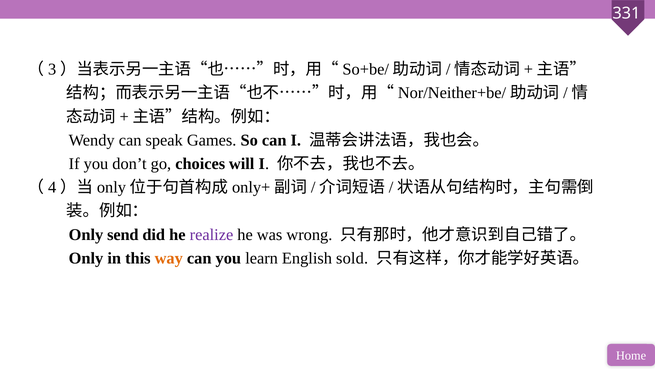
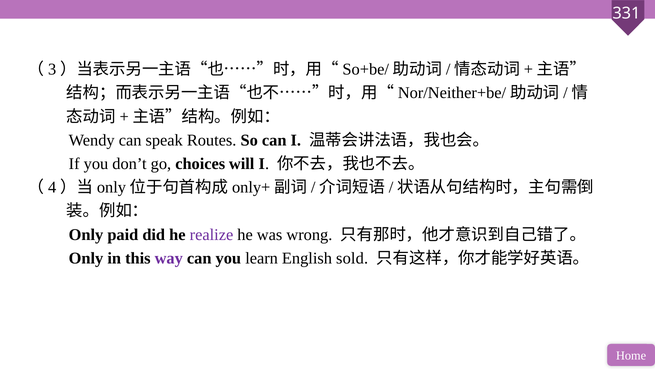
Games: Games -> Routes
send: send -> paid
way colour: orange -> purple
